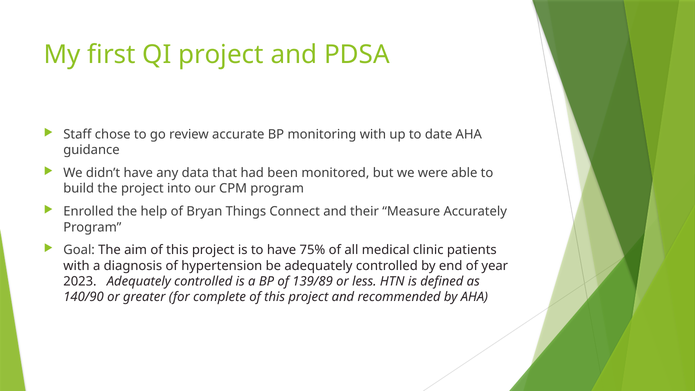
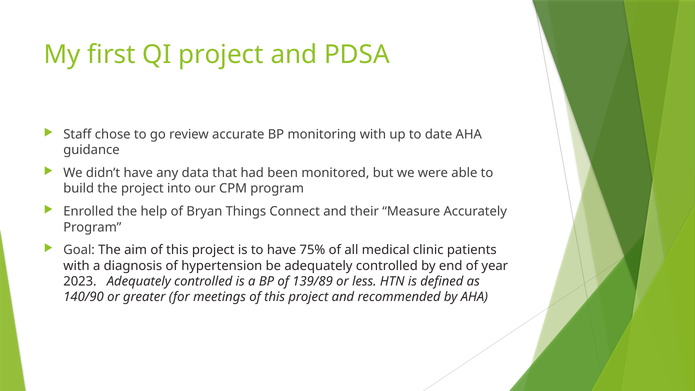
complete: complete -> meetings
